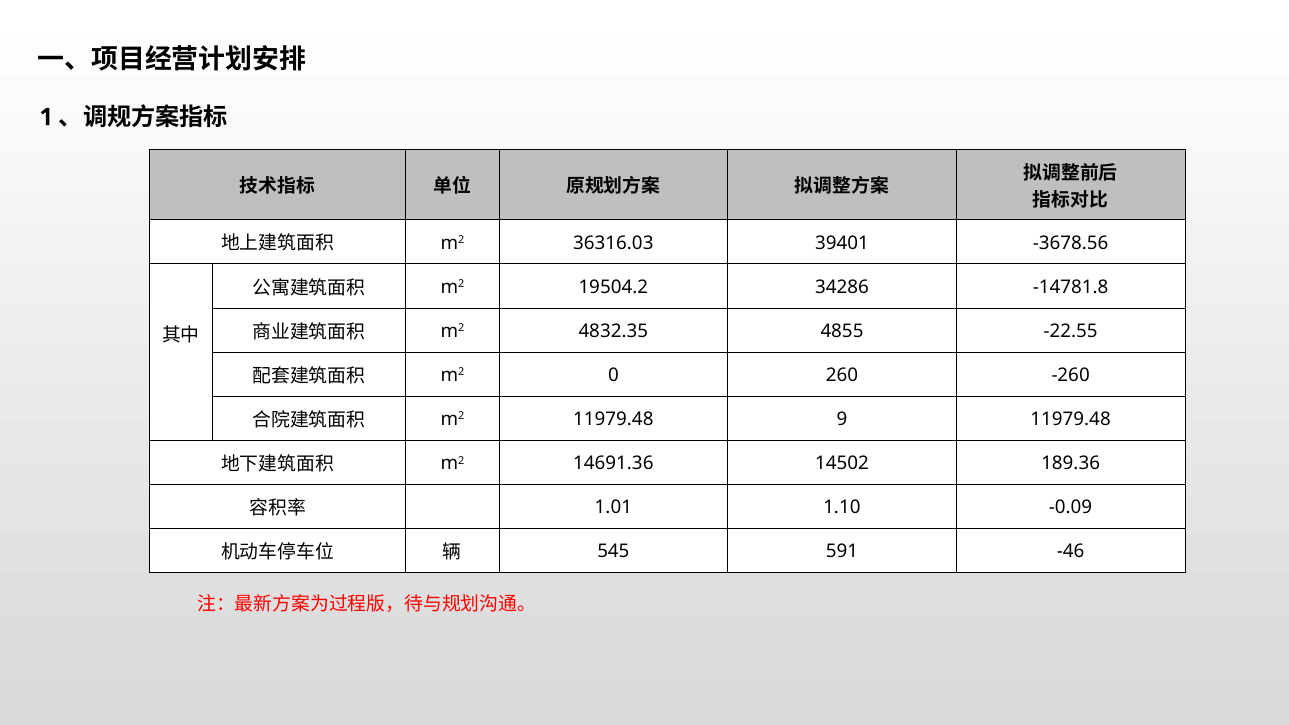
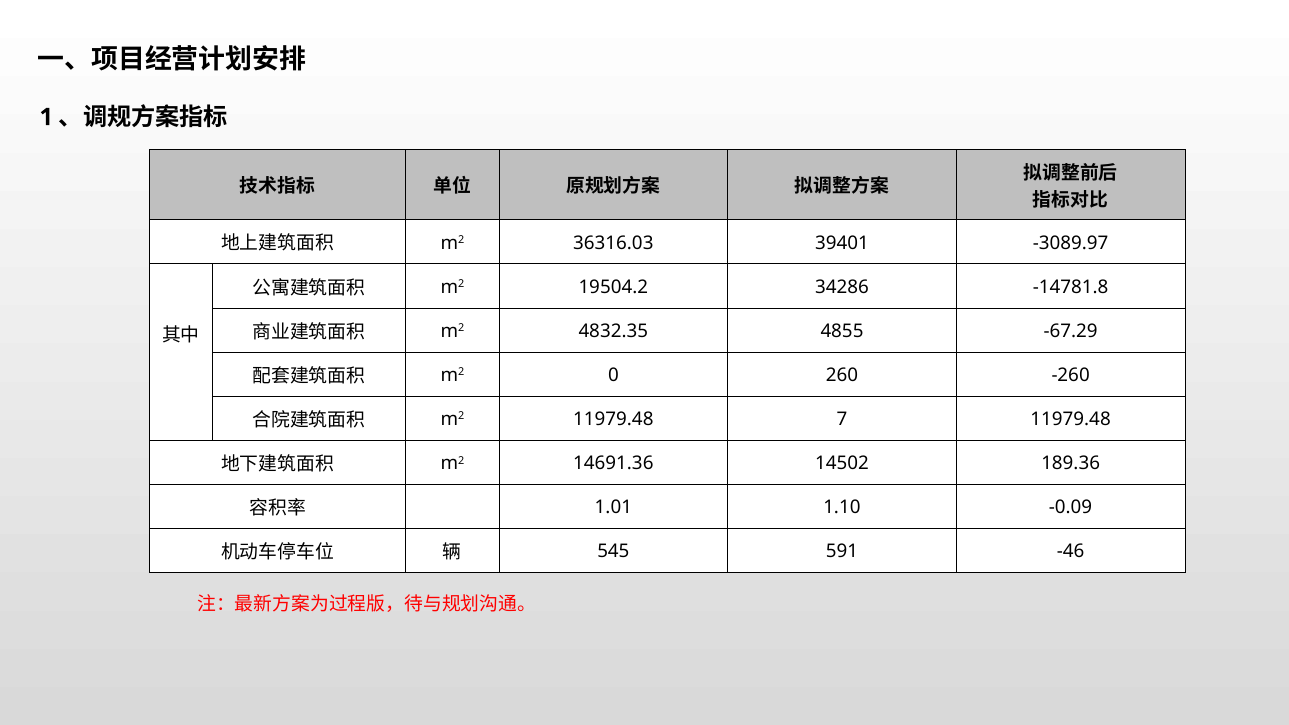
-3678.56: -3678.56 -> -3089.97
-22.55: -22.55 -> -67.29
9: 9 -> 7
